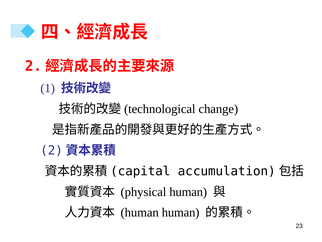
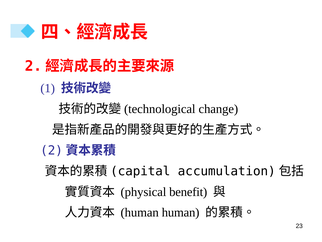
physical human: human -> benefit
